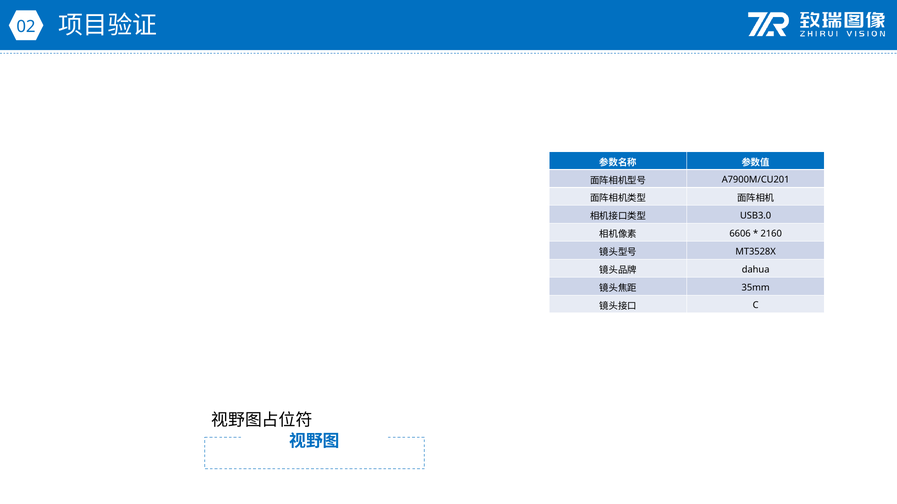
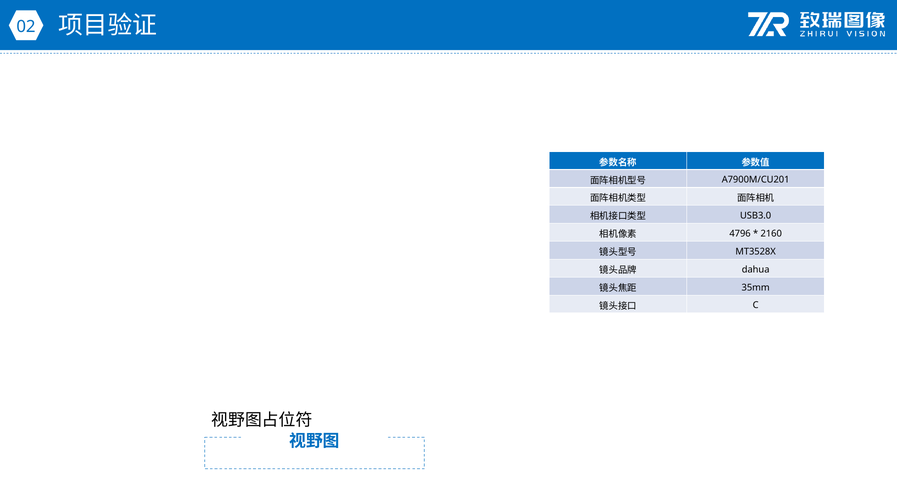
6606: 6606 -> 4796
